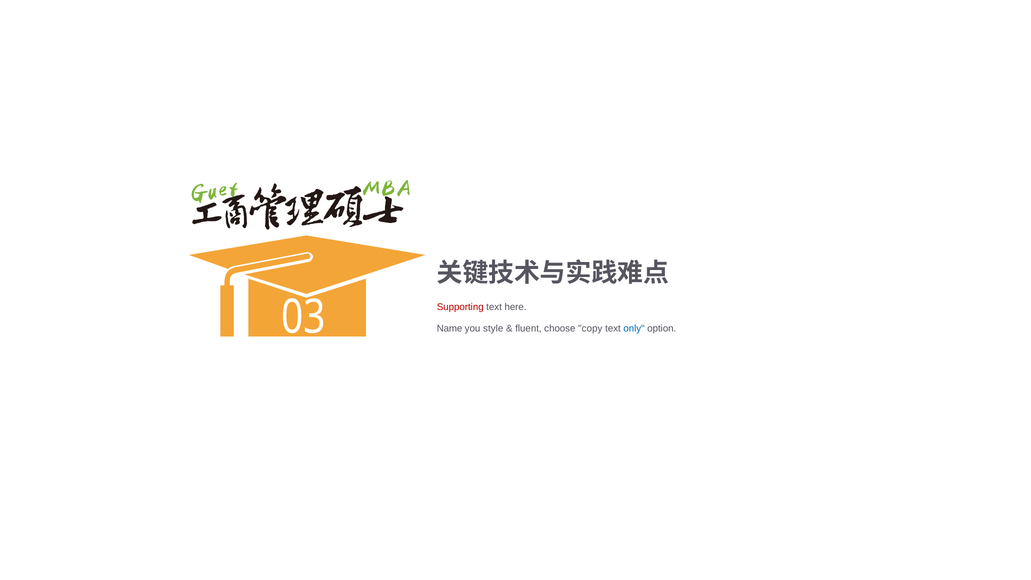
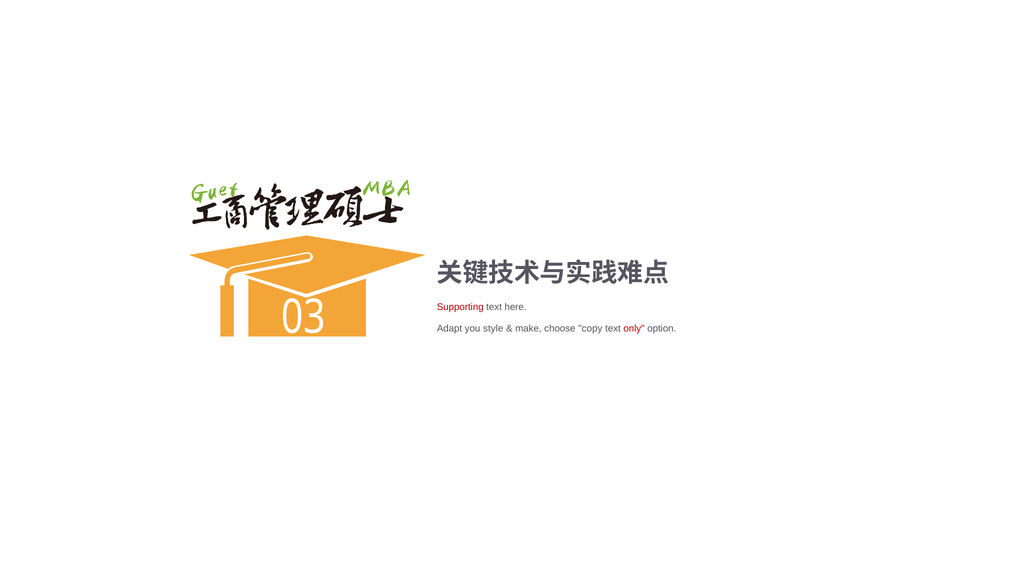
Name: Name -> Adapt
fluent: fluent -> make
only colour: blue -> red
